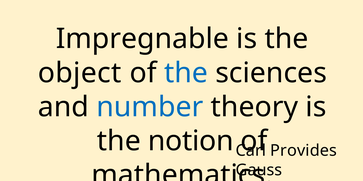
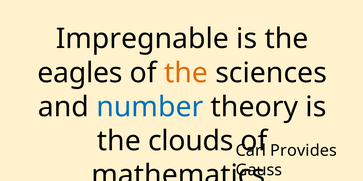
object: object -> eagles
the at (186, 73) colour: blue -> orange
notion: notion -> clouds
